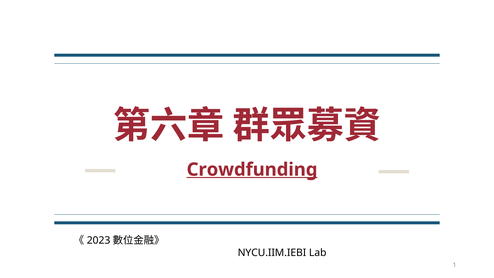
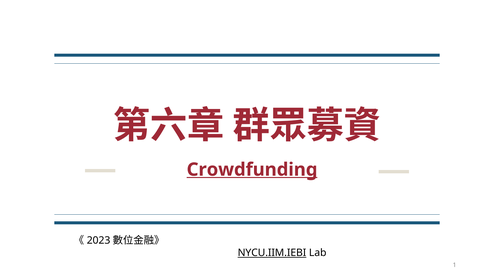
NYCU.IIM.IEBI underline: none -> present
